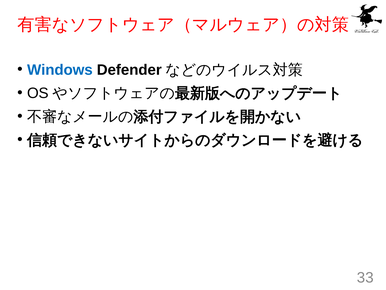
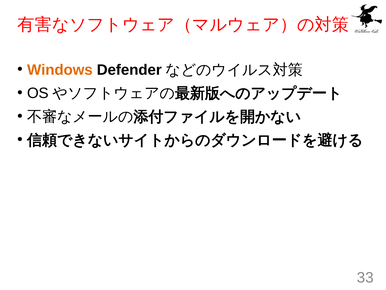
Windows colour: blue -> orange
